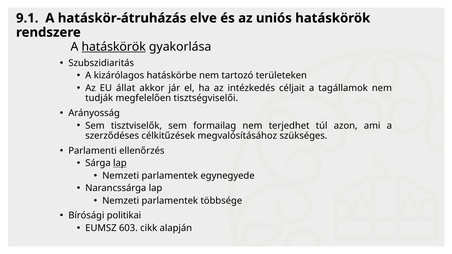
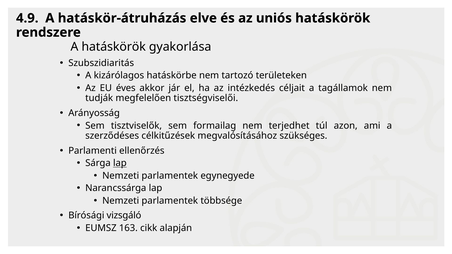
9.1: 9.1 -> 4.9
hatáskörök at (114, 47) underline: present -> none
állat: állat -> éves
politikai: politikai -> vizsgáló
603: 603 -> 163
